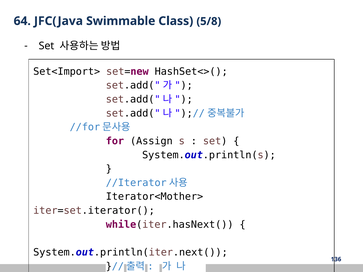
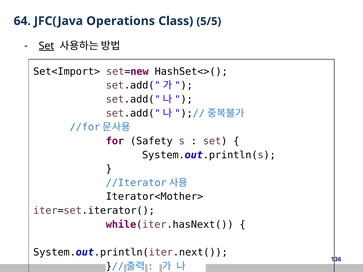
Swimmable: Swimmable -> Operations
5/8: 5/8 -> 5/5
Set at (46, 46) underline: none -> present
Assign: Assign -> Safety
